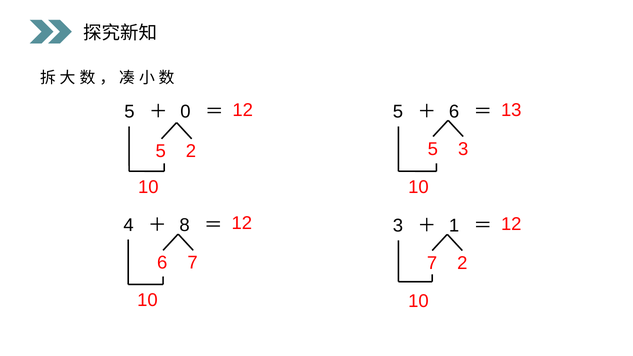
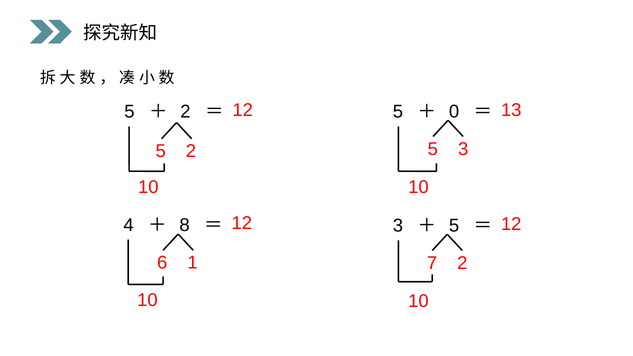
0 at (185, 112): 0 -> 2
6 at (454, 112): 6 -> 0
1 at (454, 226): 1 -> 5
6 7: 7 -> 1
